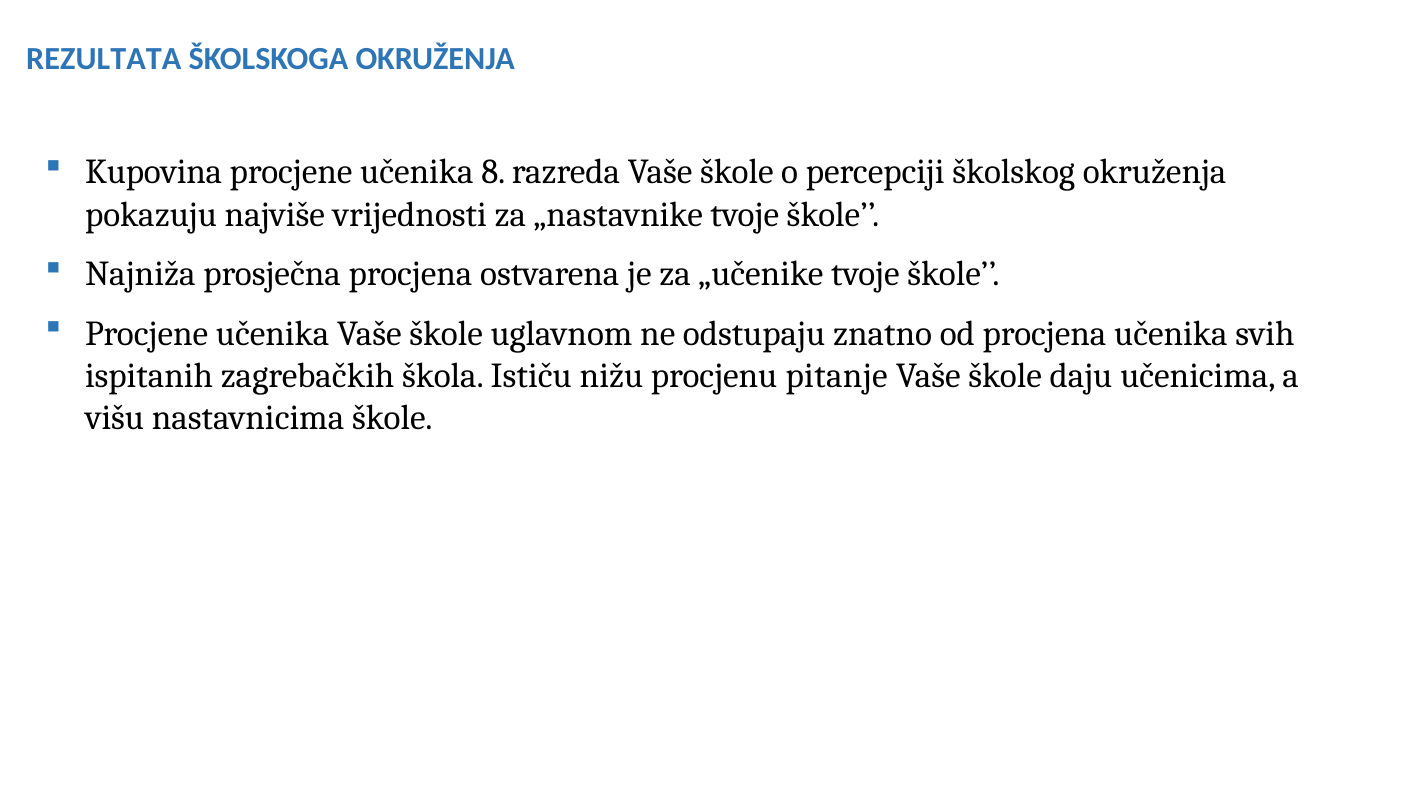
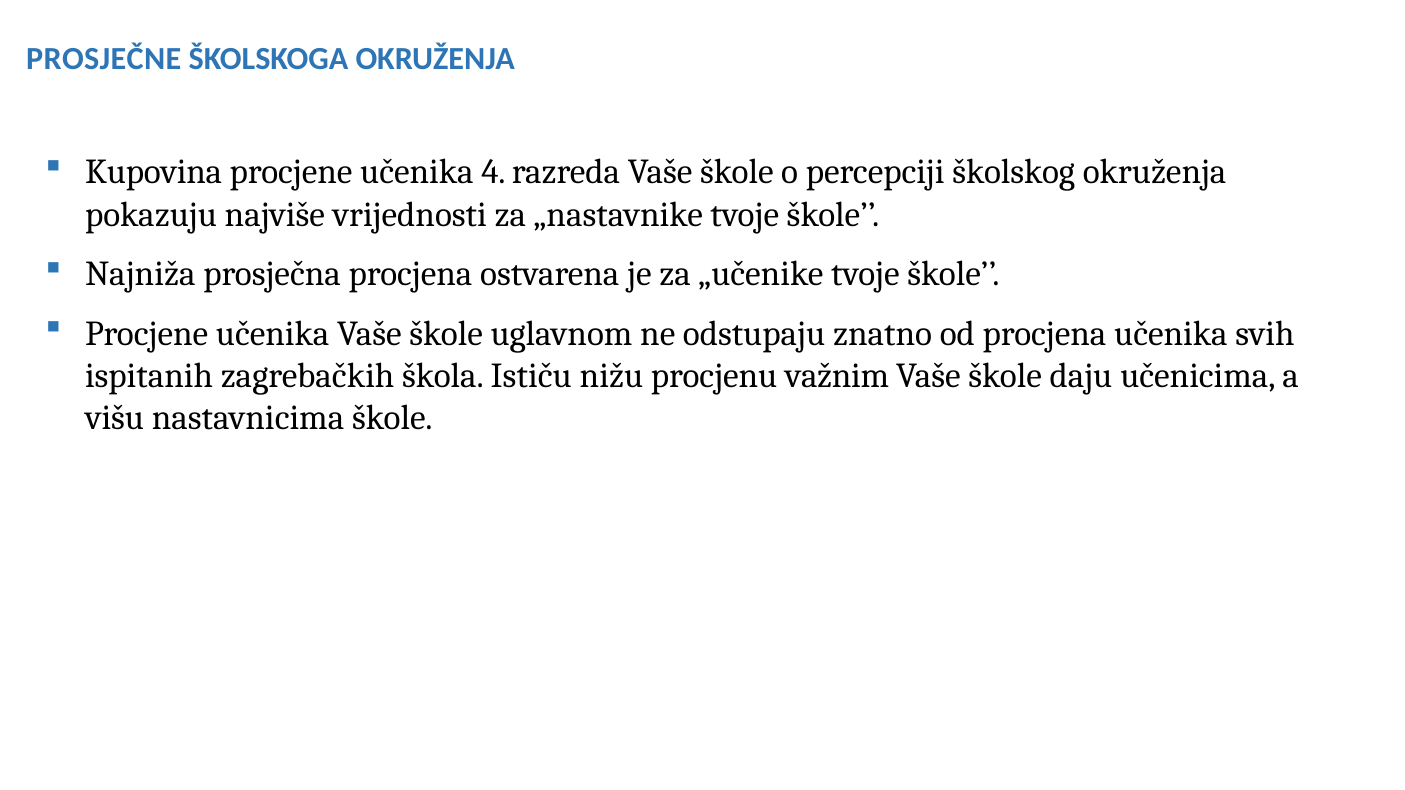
REZULTATA: REZULTATA -> PROSJEČNE
8: 8 -> 4
pitanje: pitanje -> važnim
